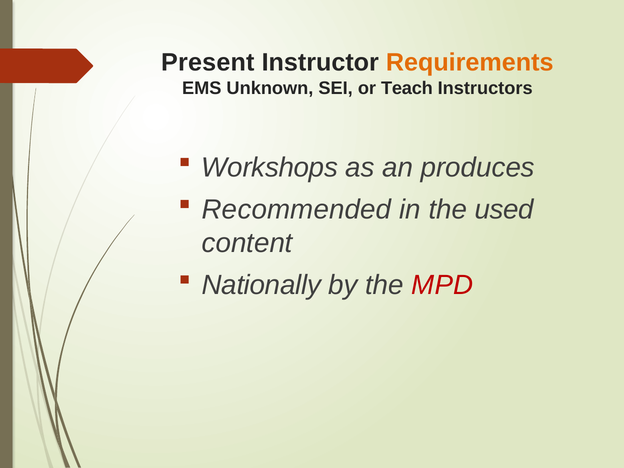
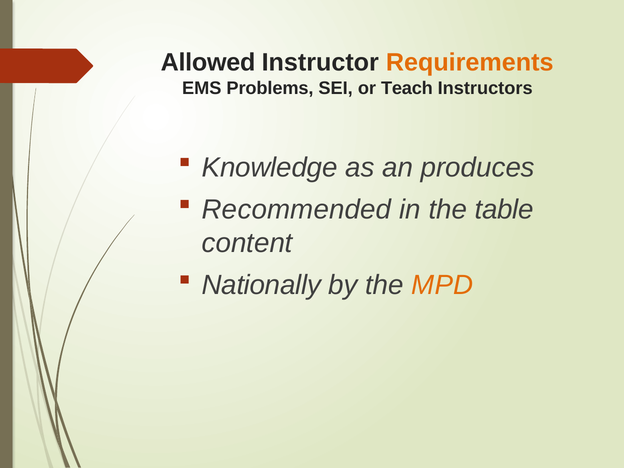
Present: Present -> Allowed
Unknown: Unknown -> Problems
Workshops: Workshops -> Knowledge
used: used -> table
MPD colour: red -> orange
